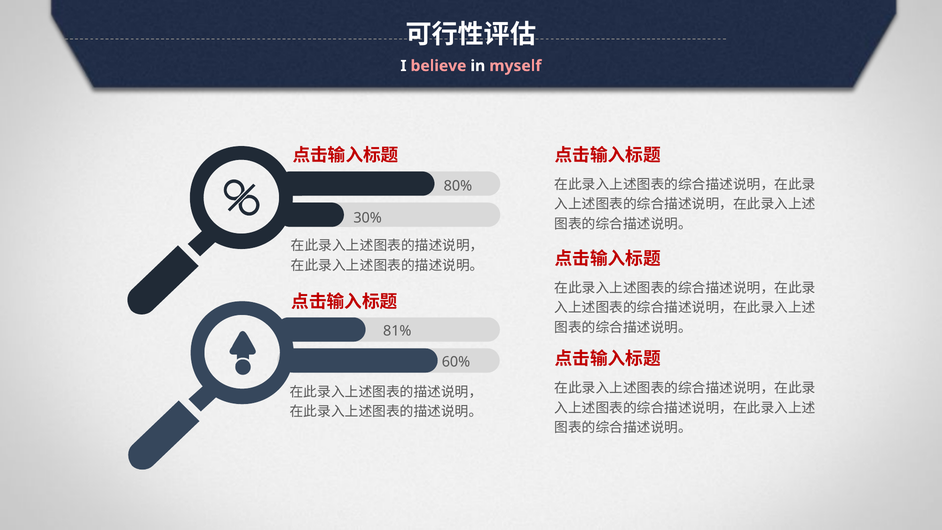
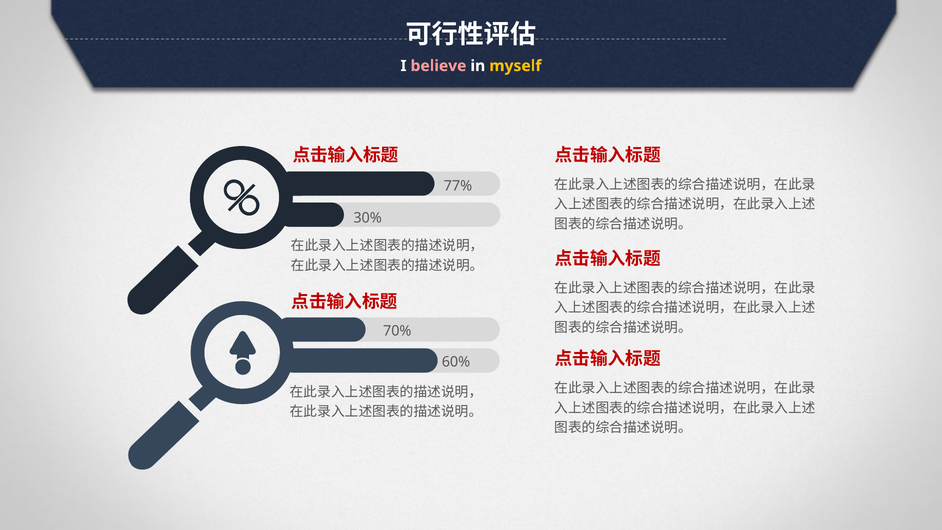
myself colour: pink -> yellow
80%: 80% -> 77%
81%: 81% -> 70%
